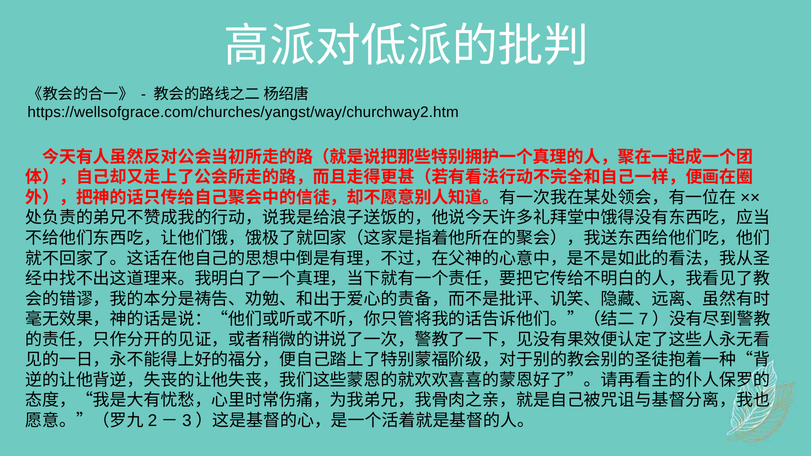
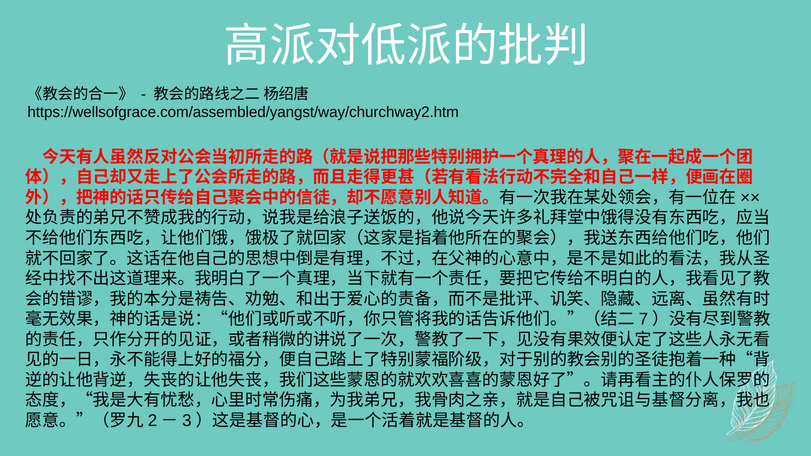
https://wellsofgrace.com/churches/yangst/way/churchway2.htm: https://wellsofgrace.com/churches/yangst/way/churchway2.htm -> https://wellsofgrace.com/assembled/yangst/way/churchway2.htm
